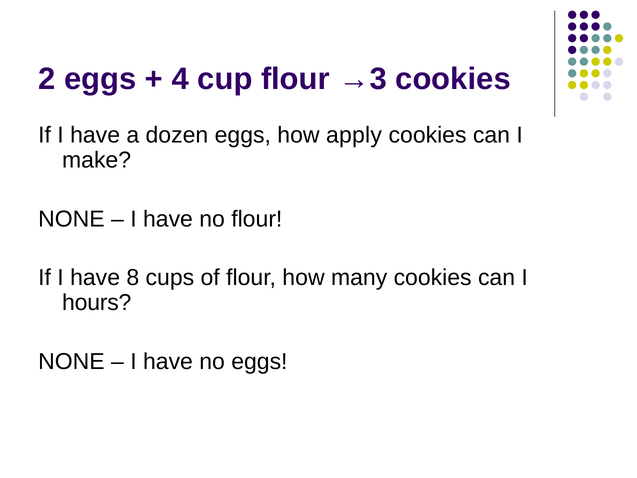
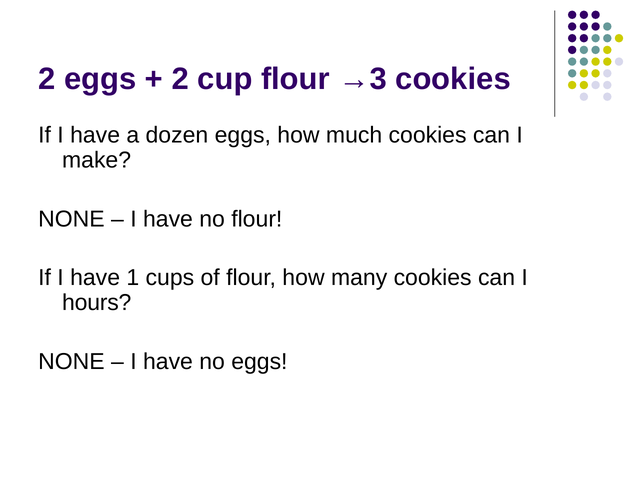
4 at (180, 79): 4 -> 2
apply: apply -> much
8: 8 -> 1
